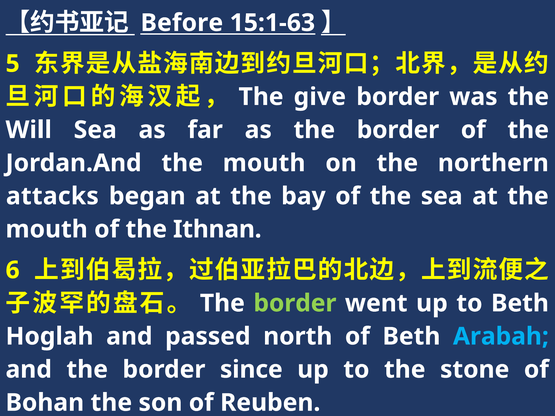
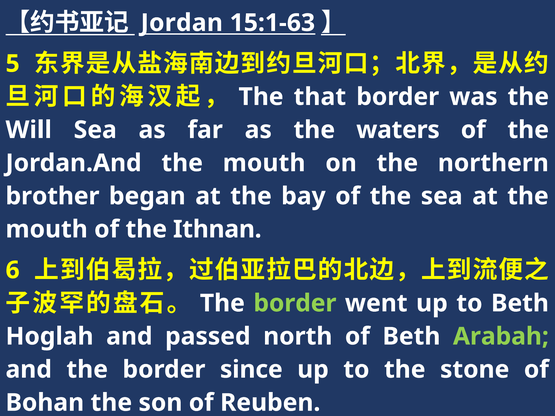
Before: Before -> Jordan
give: give -> that
as the border: border -> waters
attacks: attacks -> brother
Arabah colour: light blue -> light green
